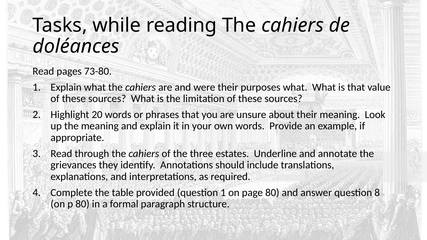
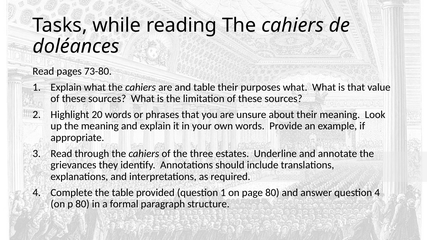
and were: were -> table
question 8: 8 -> 4
